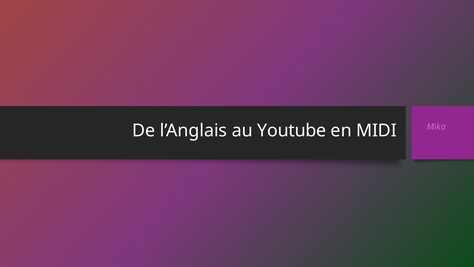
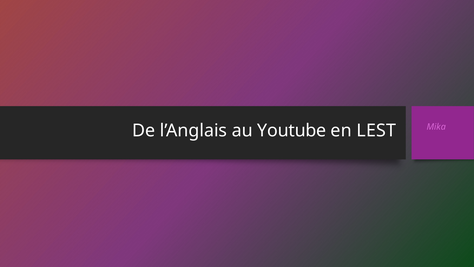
MIDI: MIDI -> LEST
